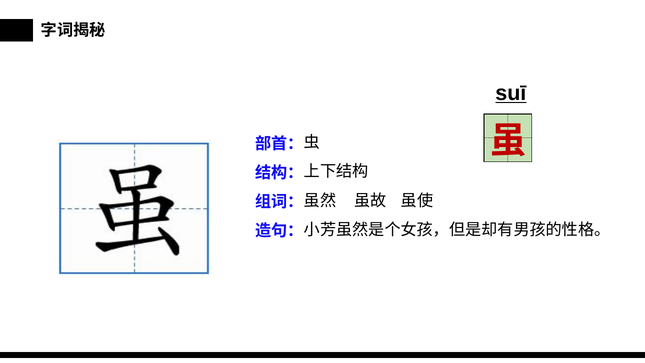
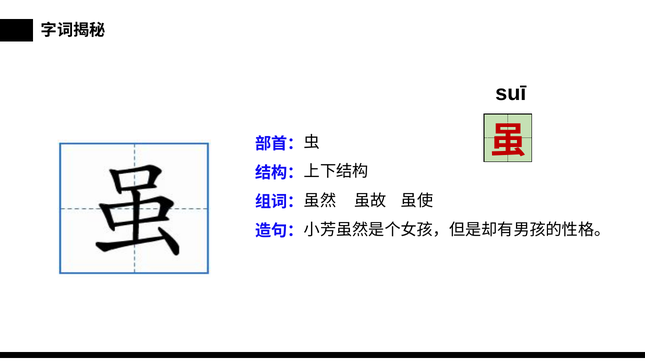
suī underline: present -> none
